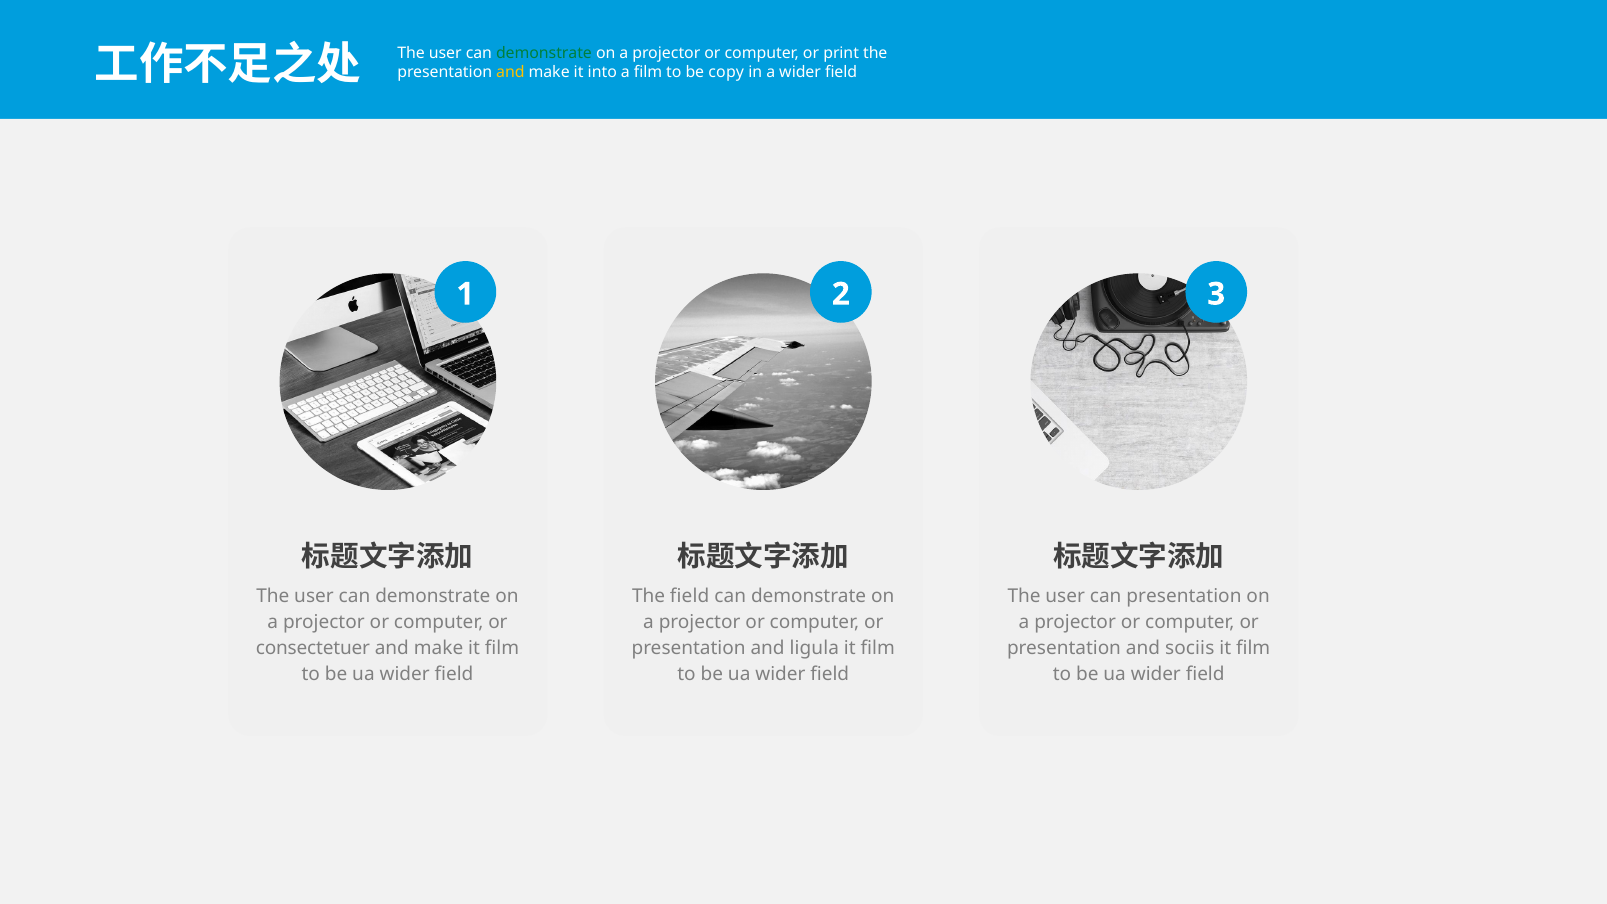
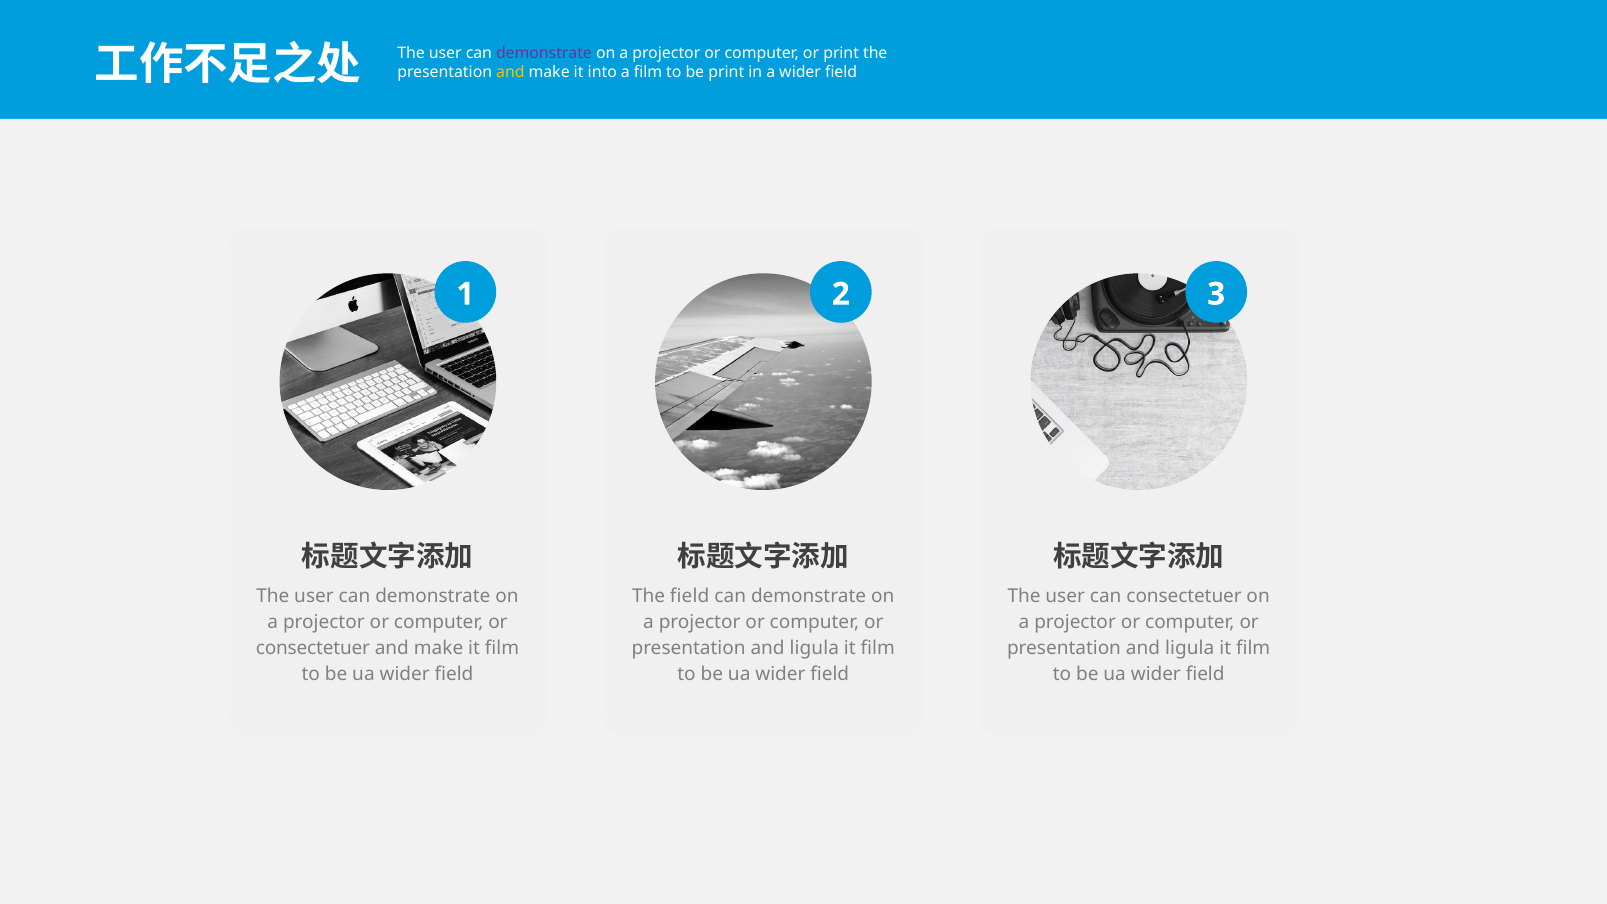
demonstrate at (544, 53) colour: green -> purple
be copy: copy -> print
can presentation: presentation -> consectetuer
sociis at (1190, 649): sociis -> ligula
